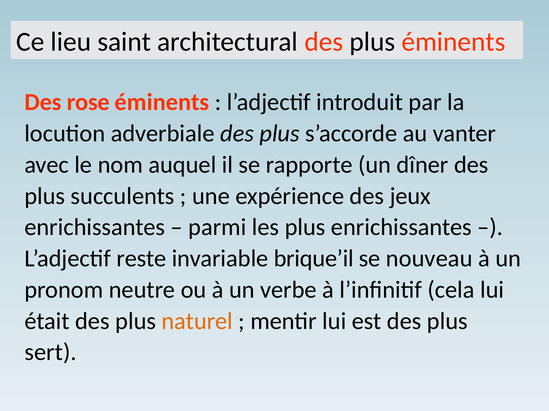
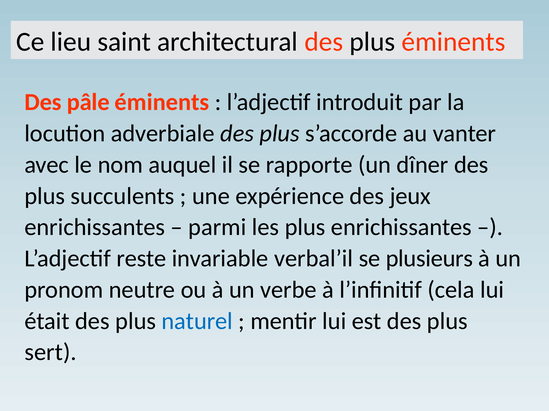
rose: rose -> pâle
brique’il: brique’il -> verbal’il
nouveau: nouveau -> plusieurs
naturel colour: orange -> blue
